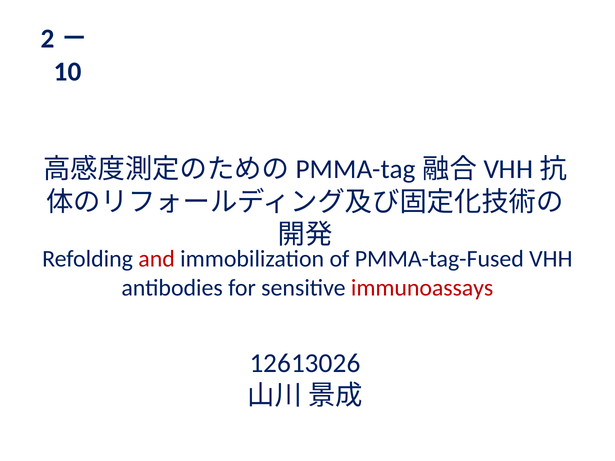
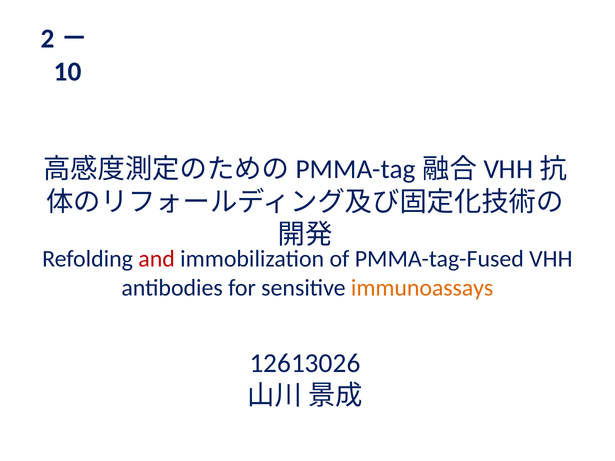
immunoassays colour: red -> orange
